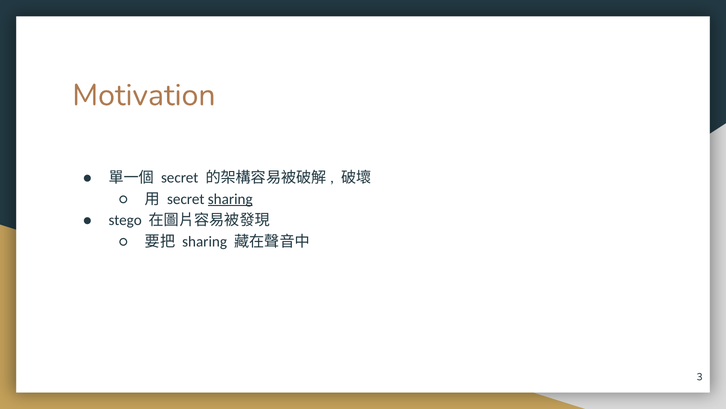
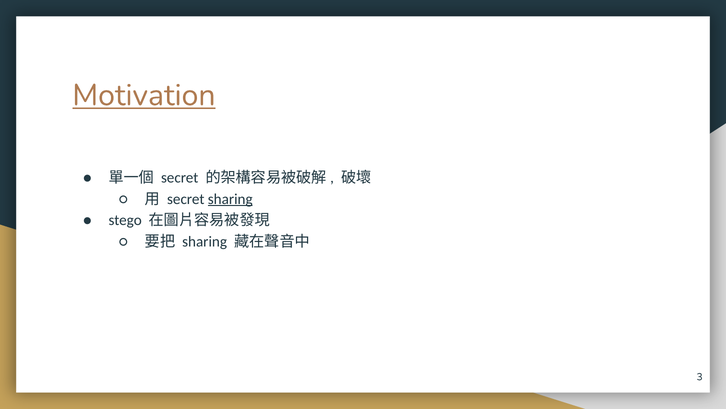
Motivation underline: none -> present
